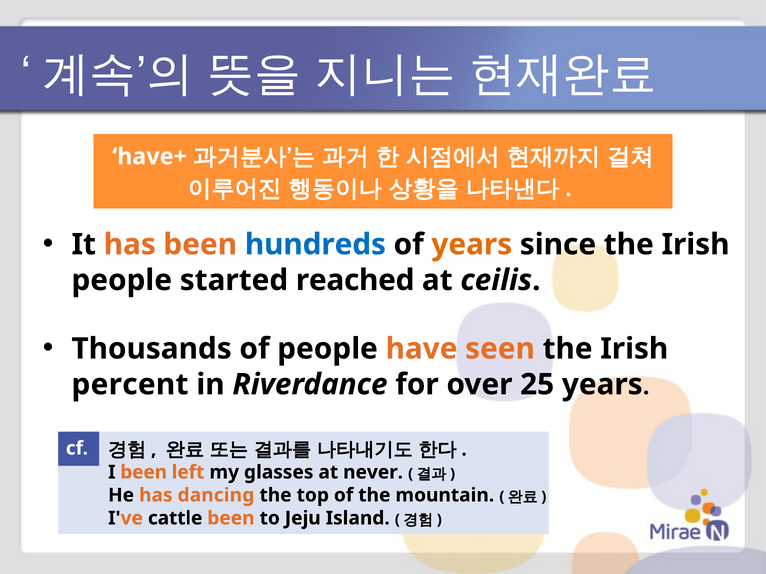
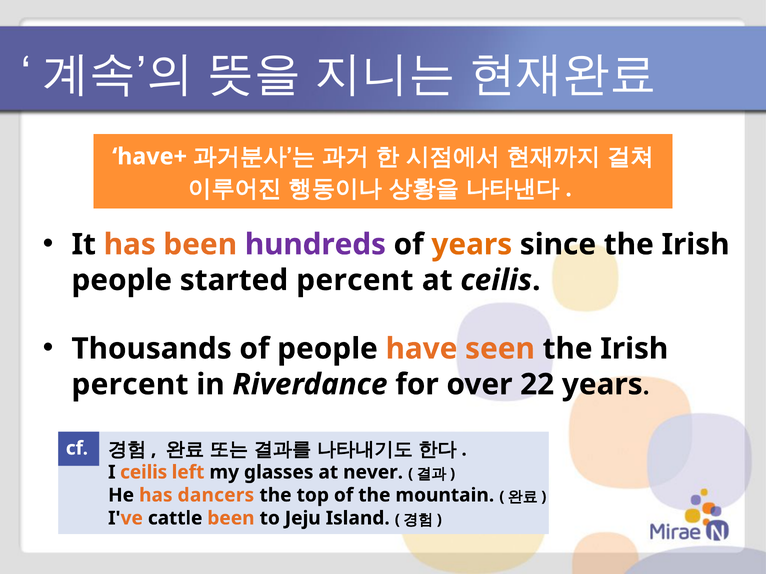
hundreds colour: blue -> purple
started reached: reached -> percent
25: 25 -> 22
I been: been -> ceilis
dancing: dancing -> dancers
